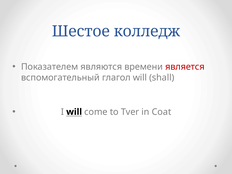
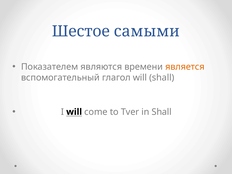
колледж: колледж -> самыми
является colour: red -> orange
in Coat: Coat -> Shall
